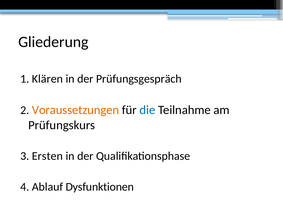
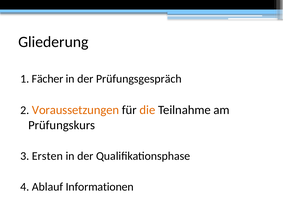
Klären: Klären -> Fächer
die colour: blue -> orange
Dysfunktionen: Dysfunktionen -> Informationen
